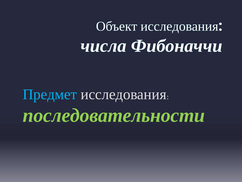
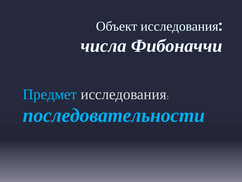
последовательности colour: light green -> light blue
